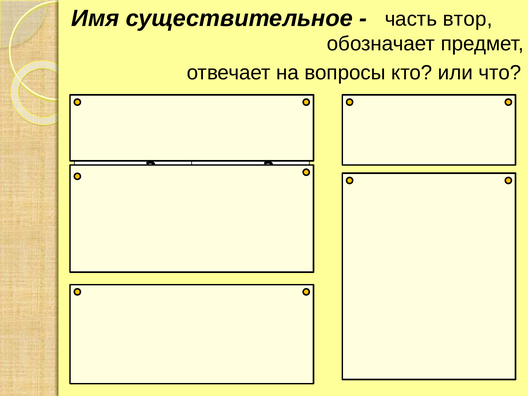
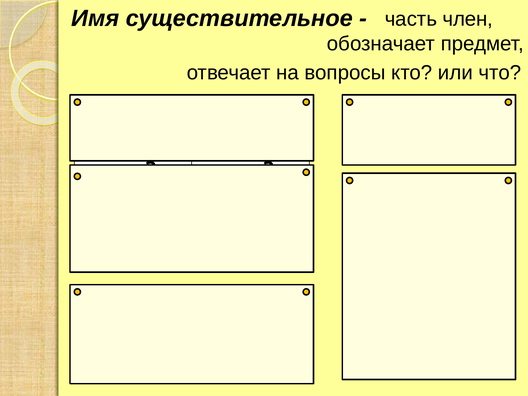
втор: втор -> член
